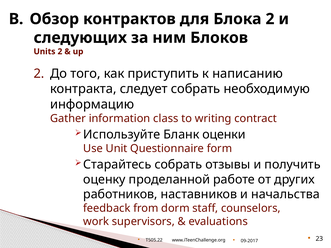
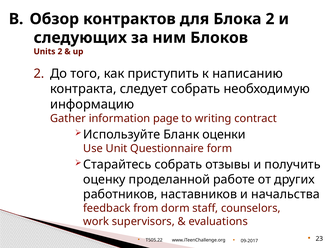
class: class -> page
